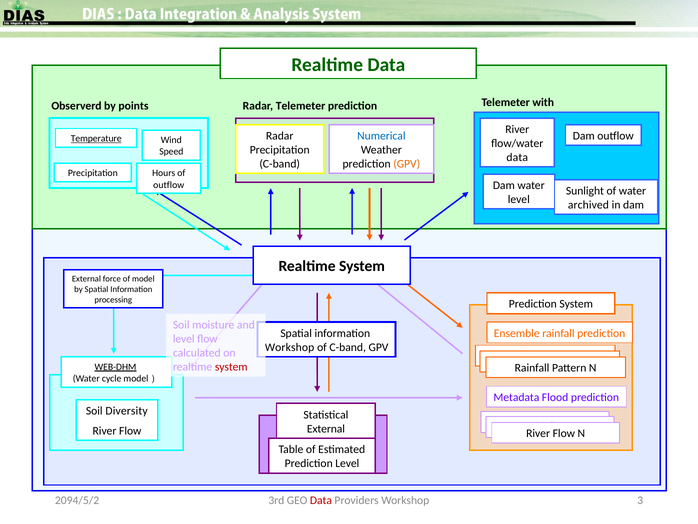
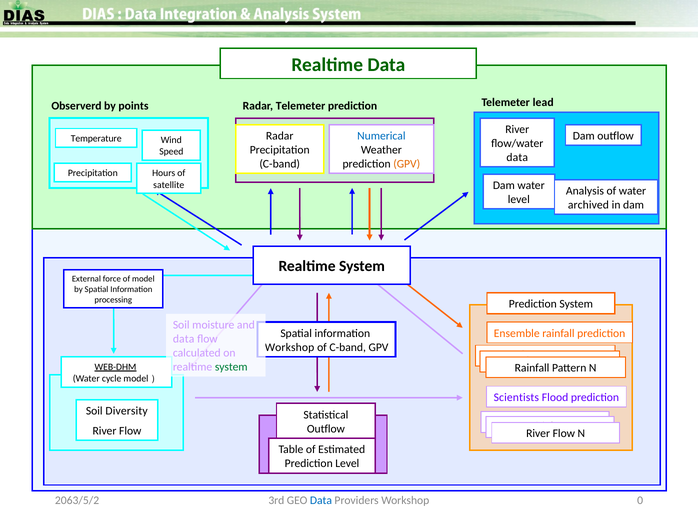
with: with -> lead
Temperature underline: present -> none
outflow at (169, 185): outflow -> satellite
Sunlight: Sunlight -> Analysis
level at (184, 339): level -> data
system at (231, 367) colour: red -> green
Metadata: Metadata -> Scientists
External at (326, 428): External -> Outflow
2094/5/2: 2094/5/2 -> 2063/5/2
Data at (321, 500) colour: red -> blue
3: 3 -> 0
